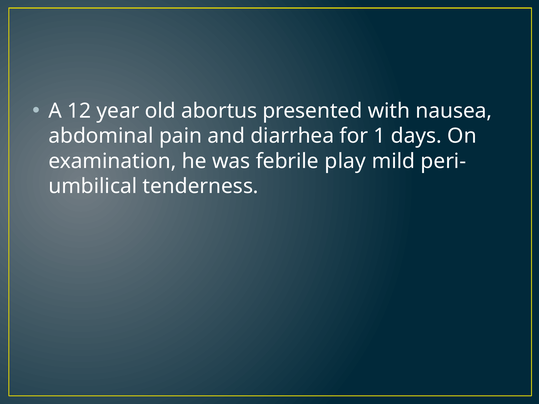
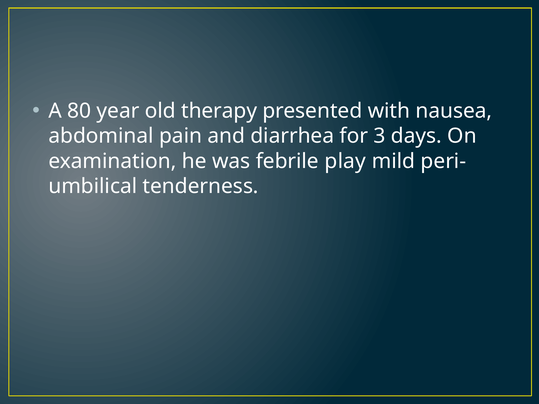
12: 12 -> 80
abortus: abortus -> therapy
1: 1 -> 3
